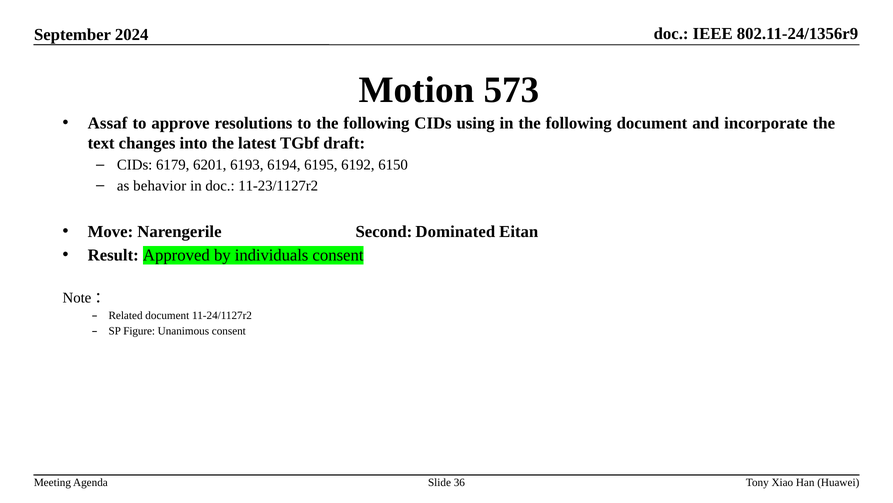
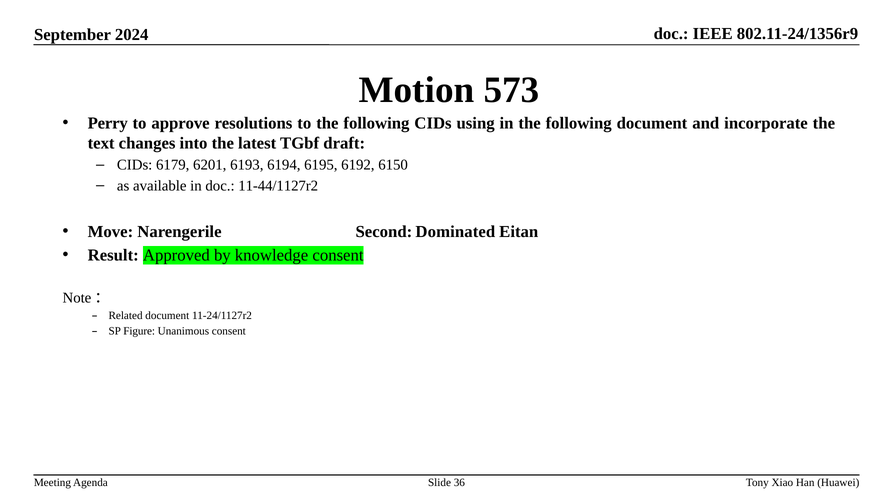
Assaf: Assaf -> Perry
behavior: behavior -> available
11-23/1127r2: 11-23/1127r2 -> 11-44/1127r2
individuals: individuals -> knowledge
